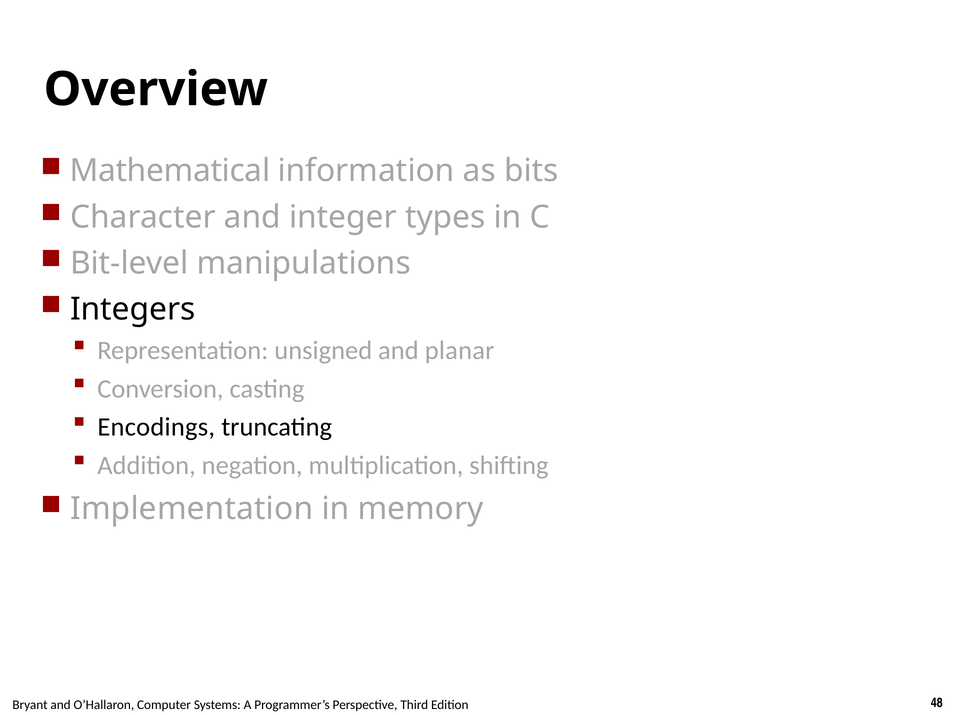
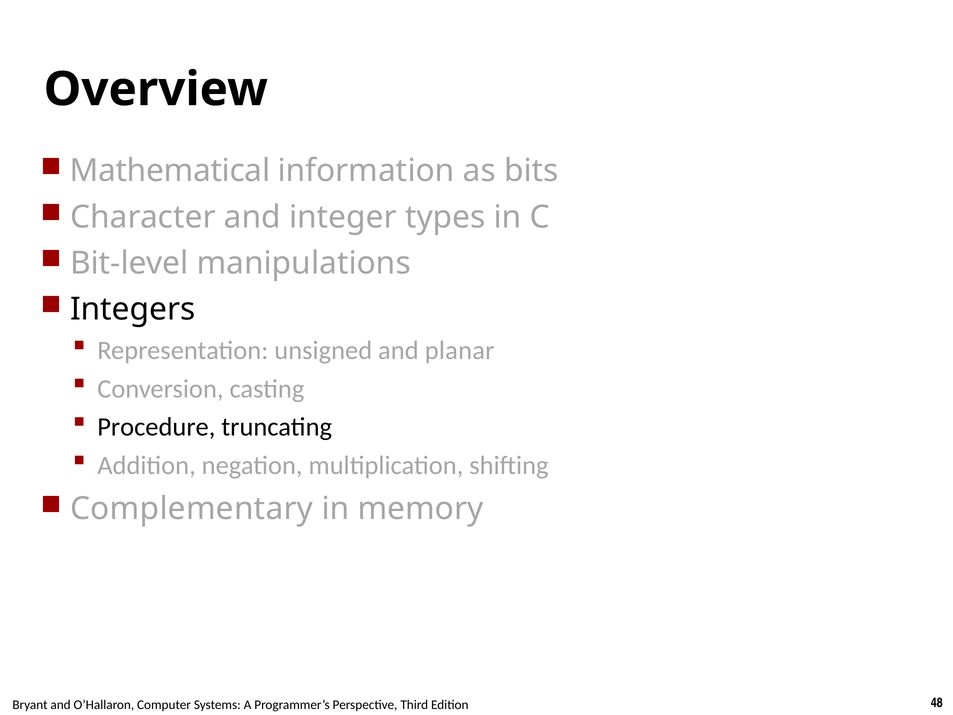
Encodings: Encodings -> Procedure
Implementation: Implementation -> Complementary
